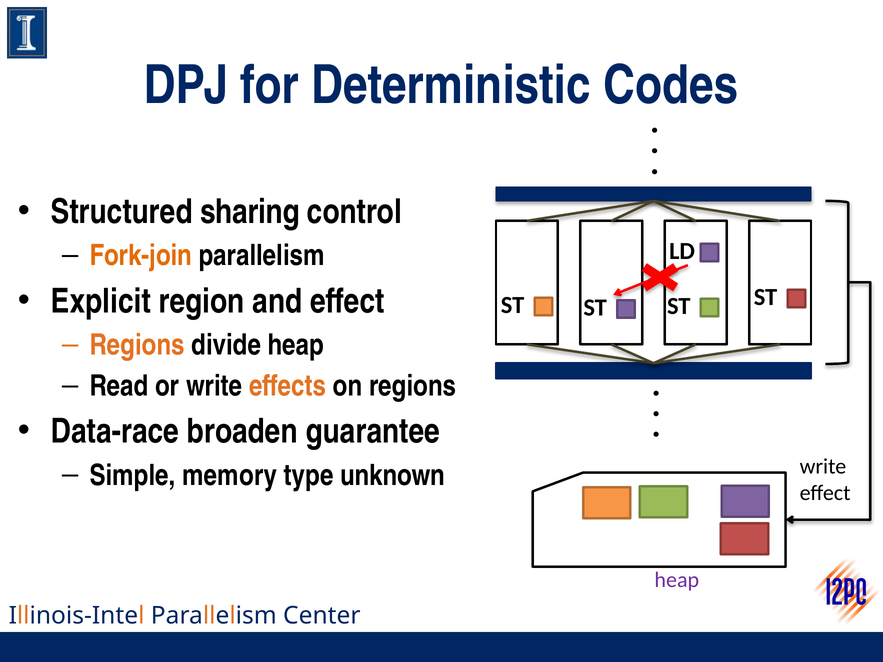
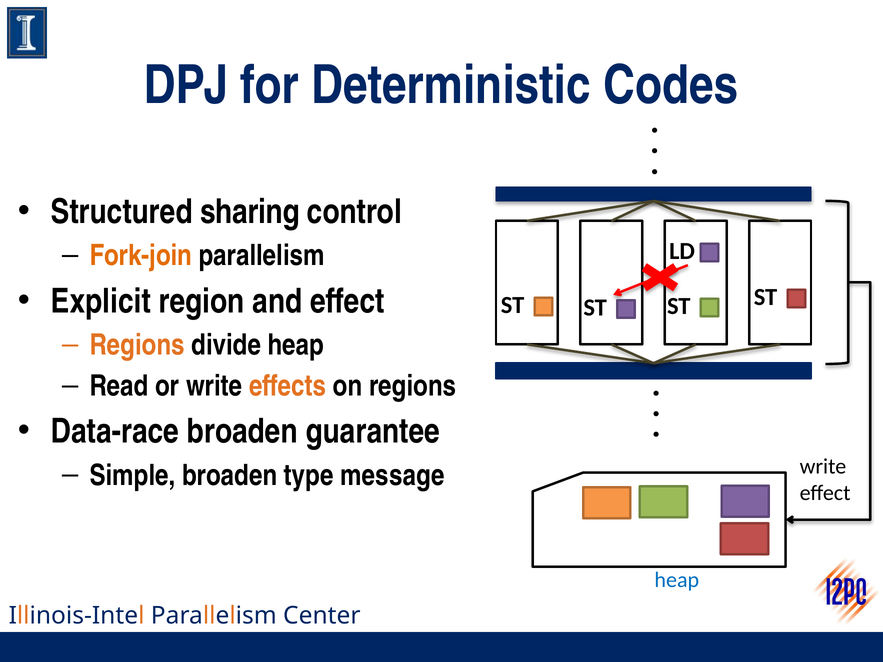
Simple memory: memory -> broaden
unknown: unknown -> message
heap at (677, 580) colour: purple -> blue
